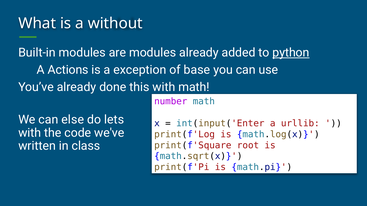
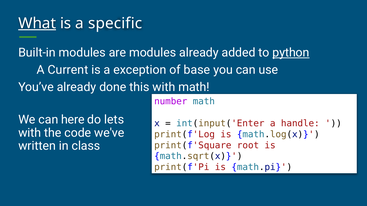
What underline: none -> present
without: without -> specific
Actions: Actions -> Current
else: else -> here
urllib: urllib -> handle
